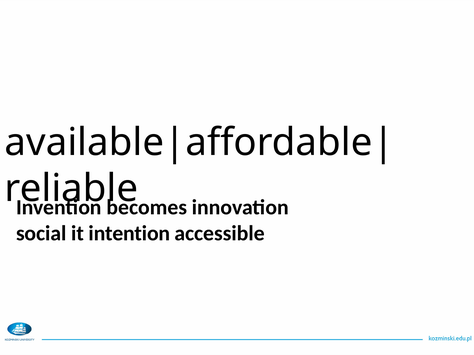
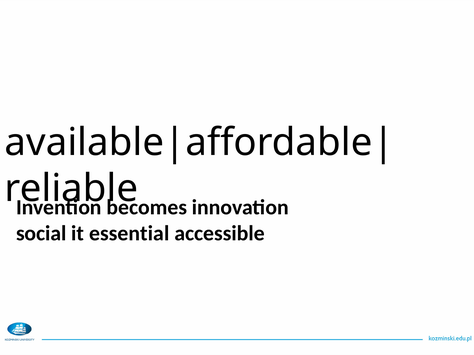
intention: intention -> essential
